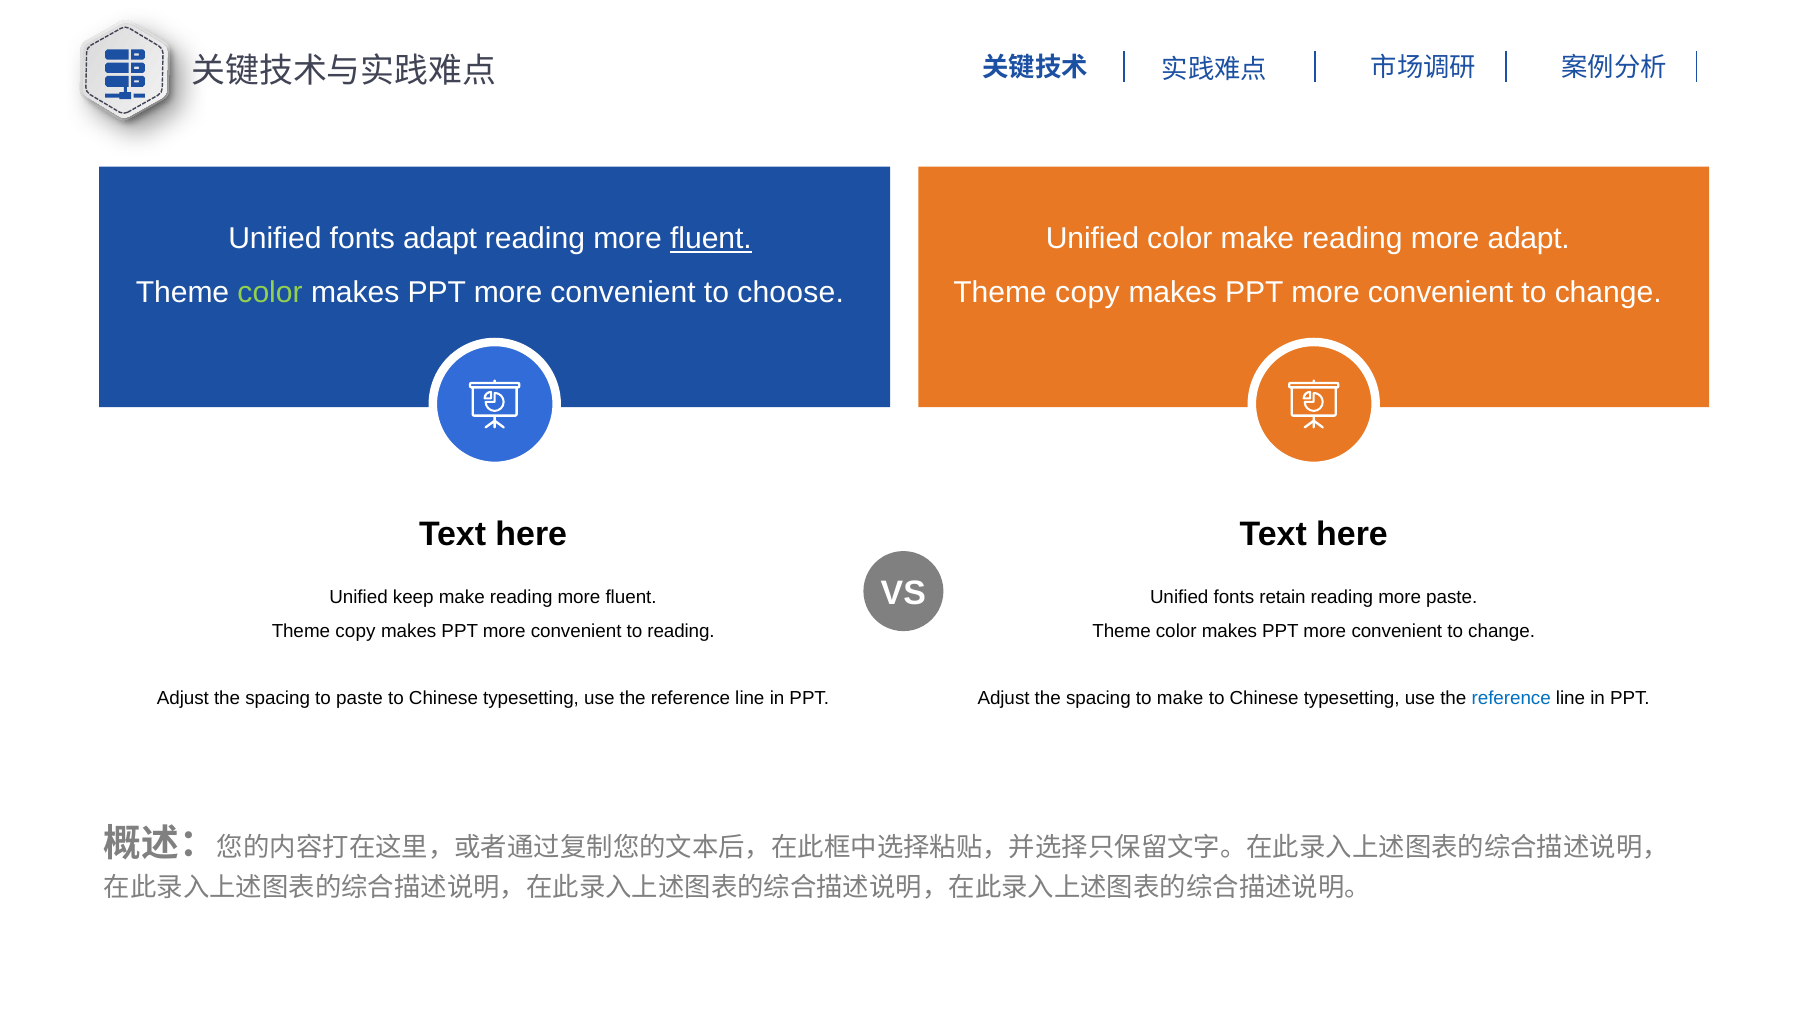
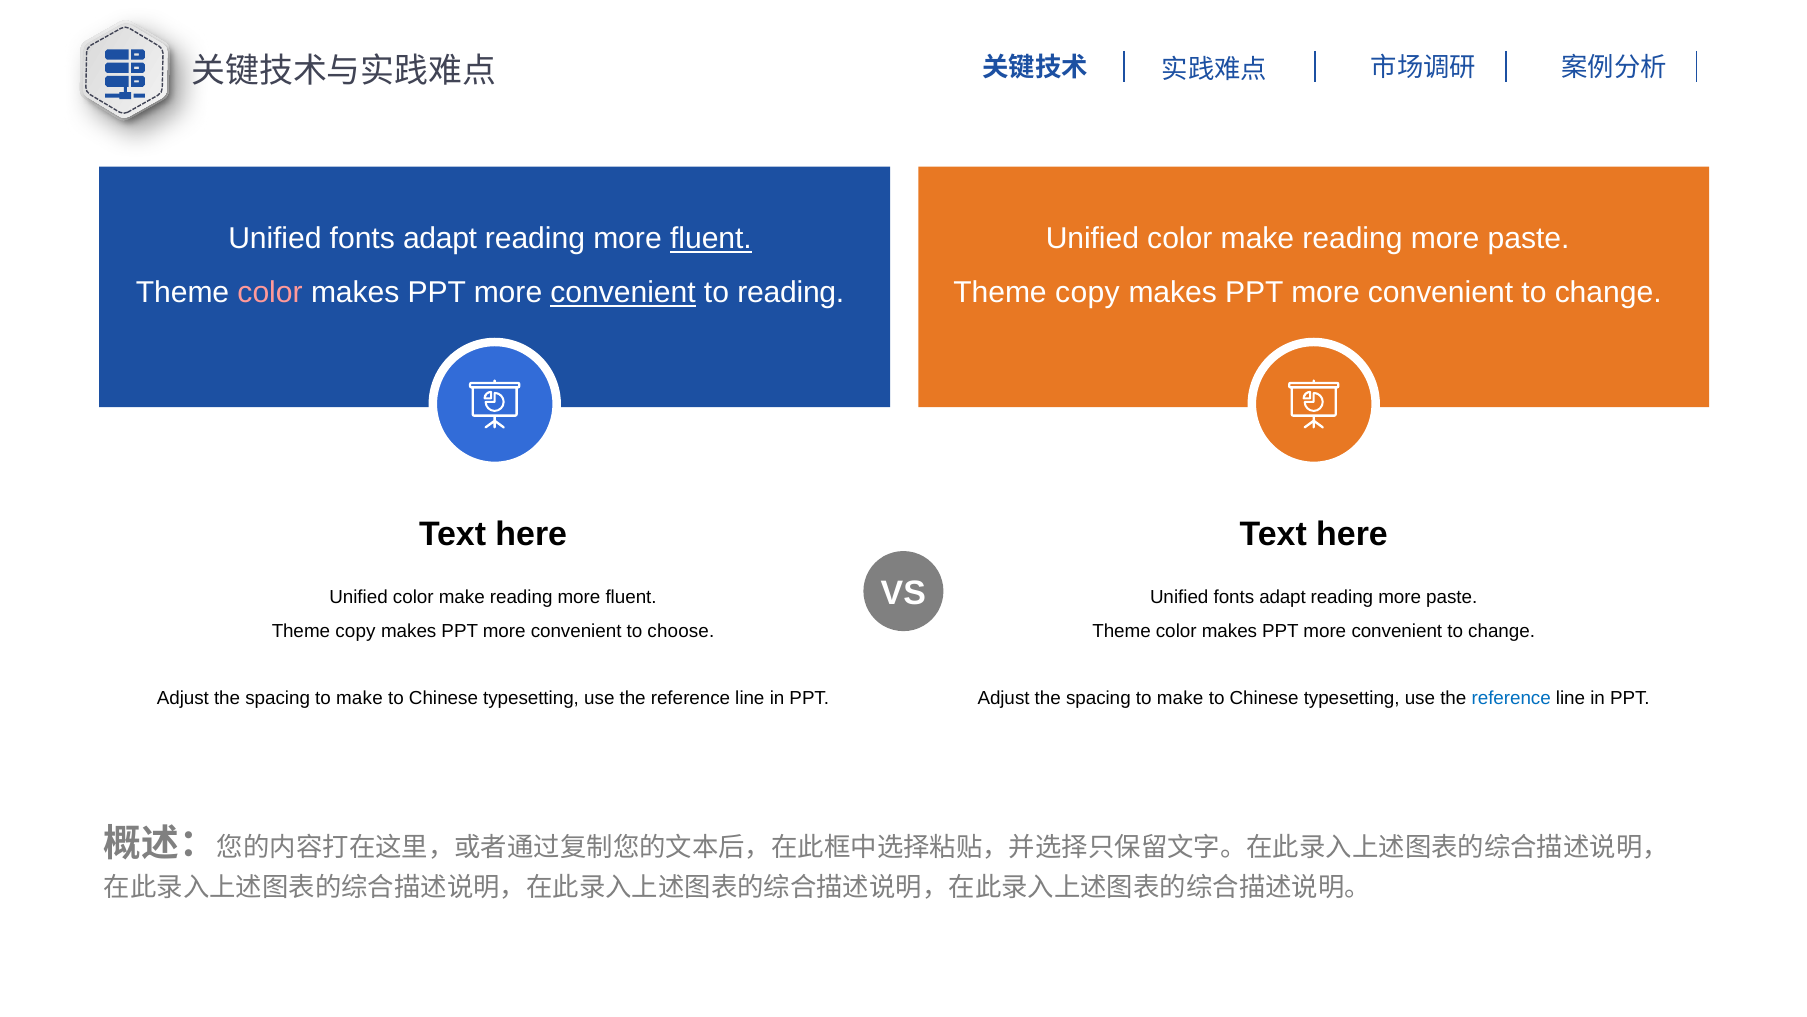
make reading more adapt: adapt -> paste
color at (270, 293) colour: light green -> pink
convenient at (623, 293) underline: none -> present
to choose: choose -> reading
keep at (413, 597): keep -> color
retain at (1283, 597): retain -> adapt
to reading: reading -> choose
paste at (359, 698): paste -> make
